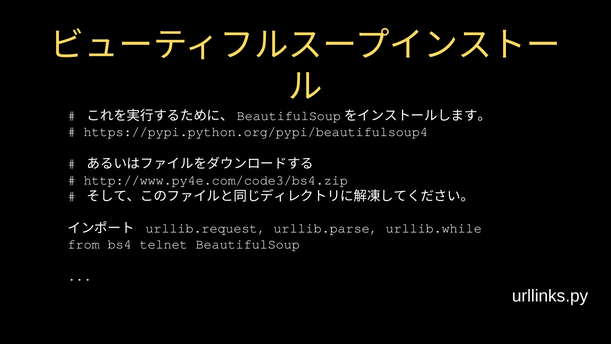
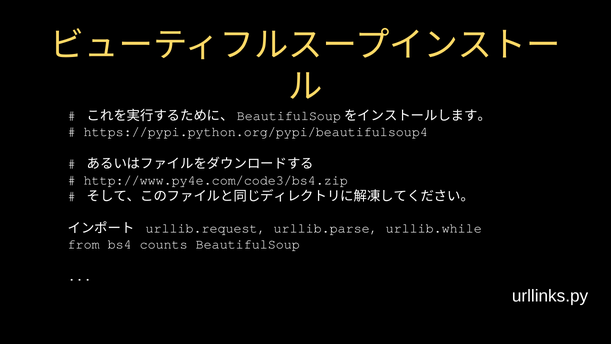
telnet: telnet -> counts
